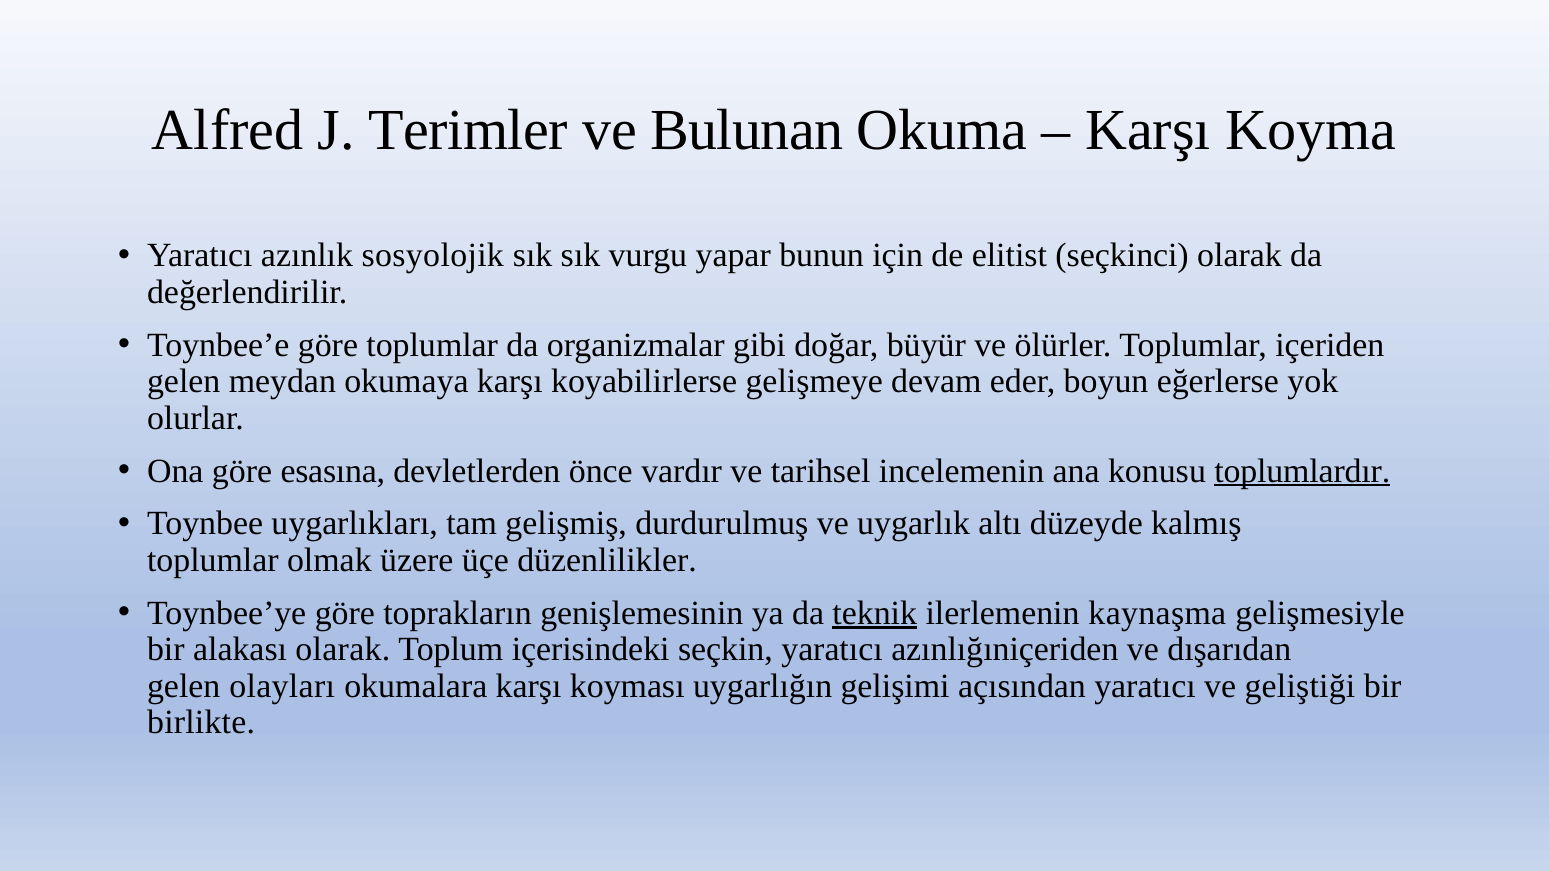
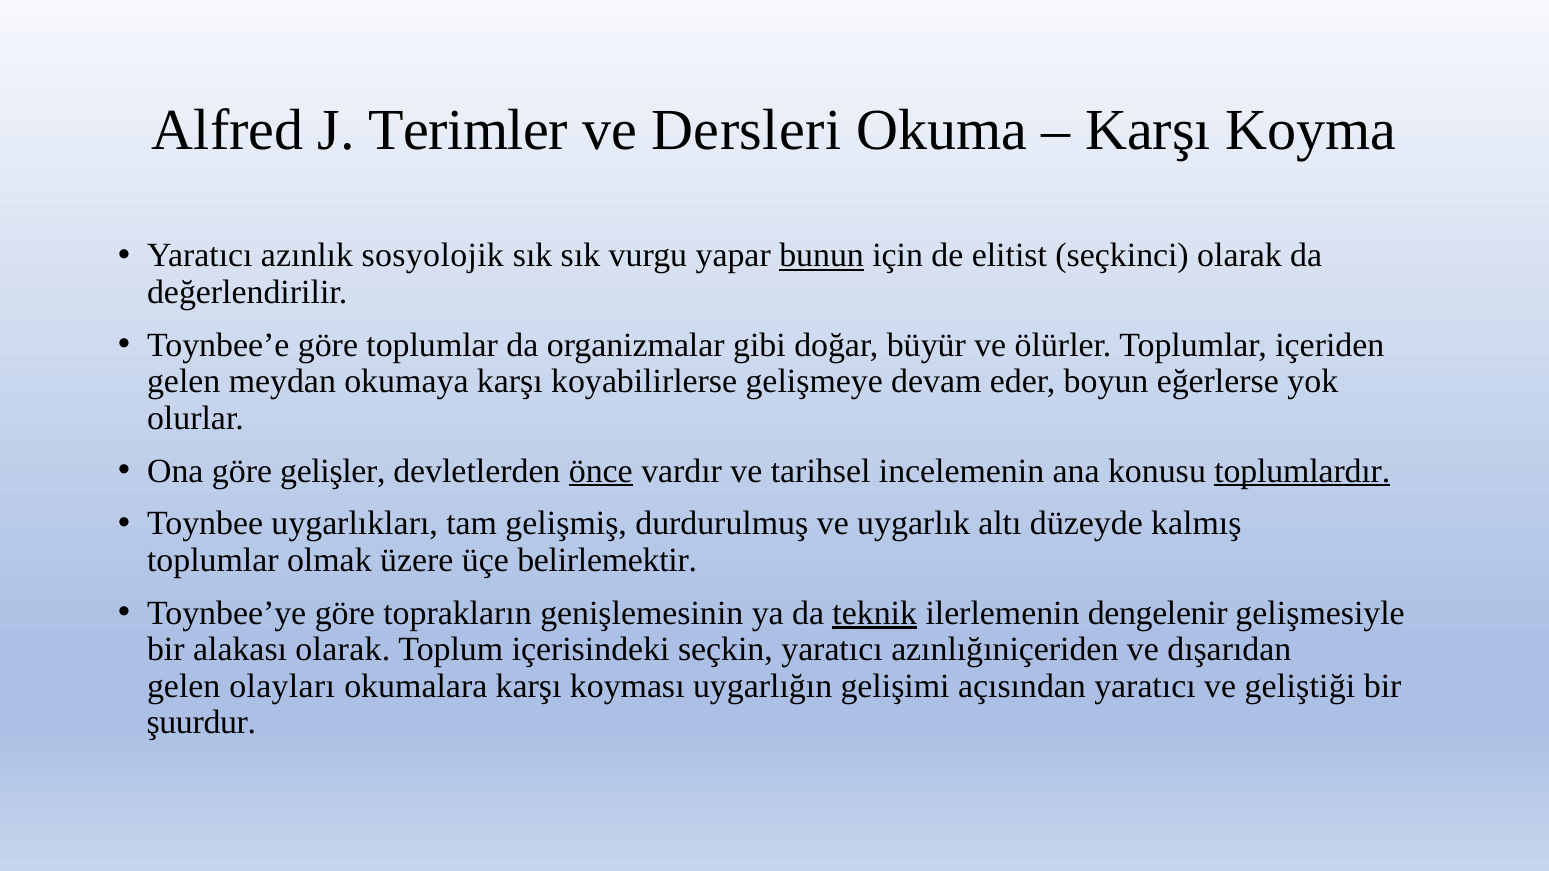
Bulunan: Bulunan -> Dersleri
bunun underline: none -> present
esasına: esasına -> gelişler
önce underline: none -> present
düzenlilikler: düzenlilikler -> belirlemektir
kaynaşma: kaynaşma -> dengelenir
birlikte: birlikte -> şuurdur
